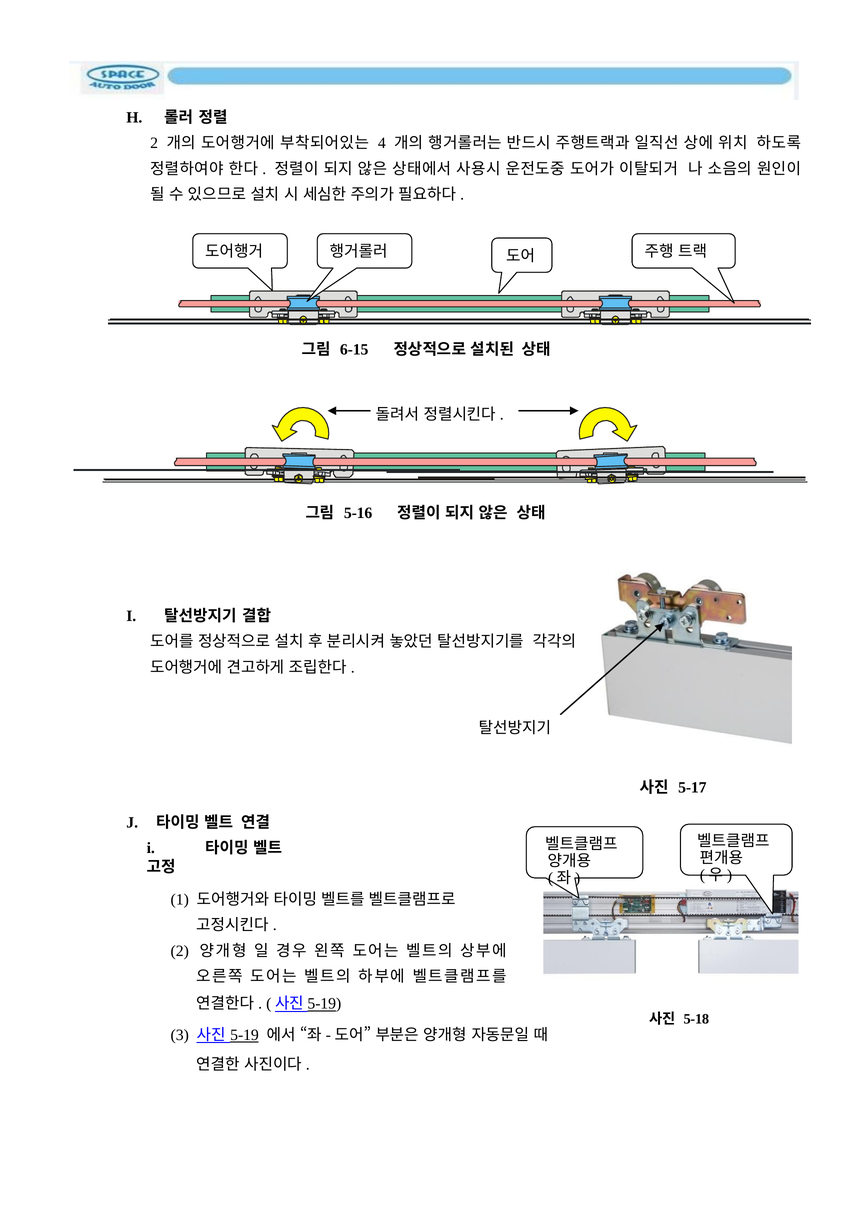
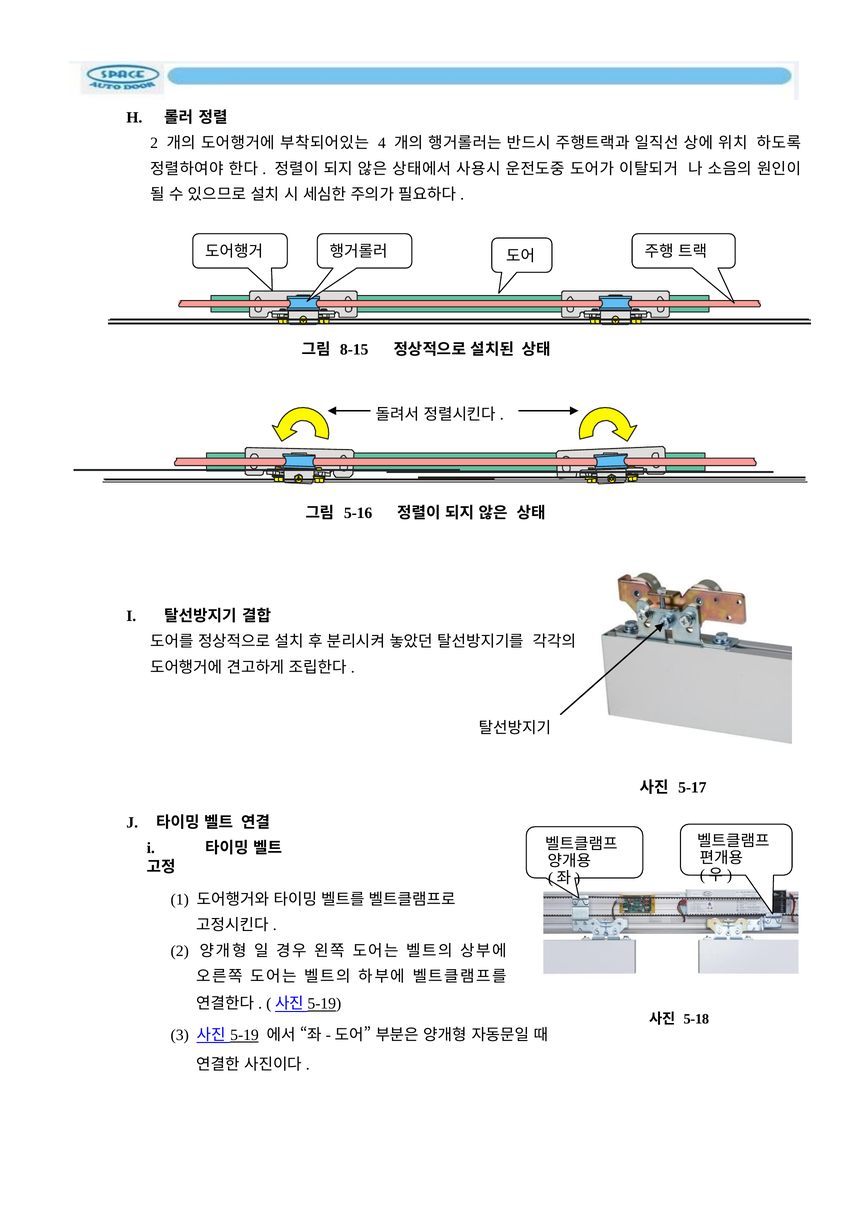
6-15: 6-15 -> 8-15
